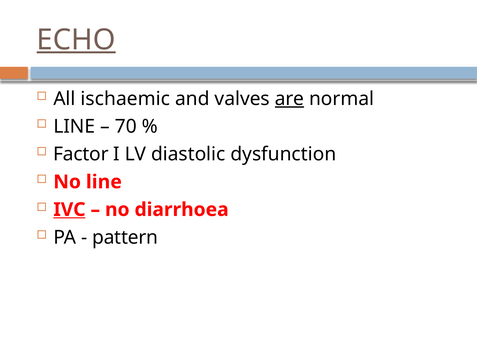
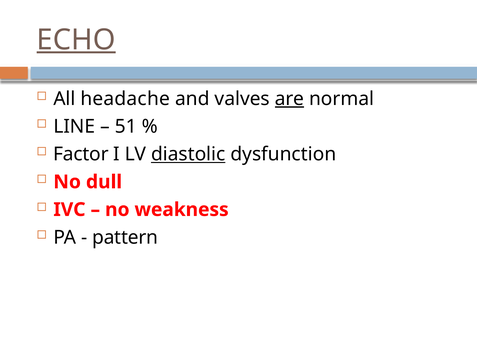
ischaemic: ischaemic -> headache
70: 70 -> 51
diastolic underline: none -> present
No line: line -> dull
IVC underline: present -> none
diarrhoea: diarrhoea -> weakness
